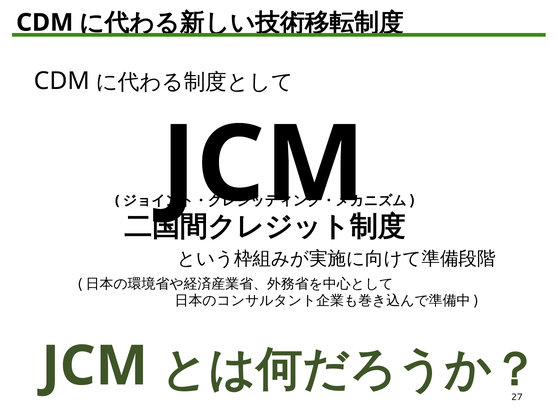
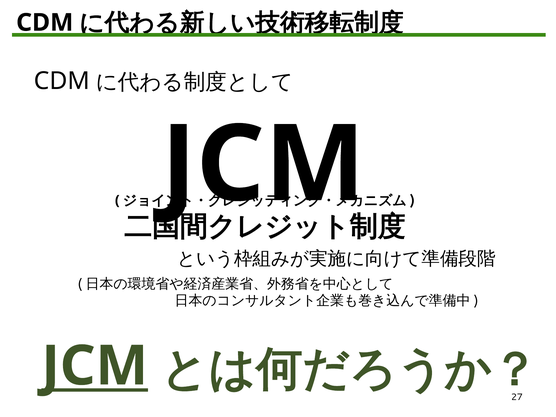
JCM at (95, 366) underline: none -> present
